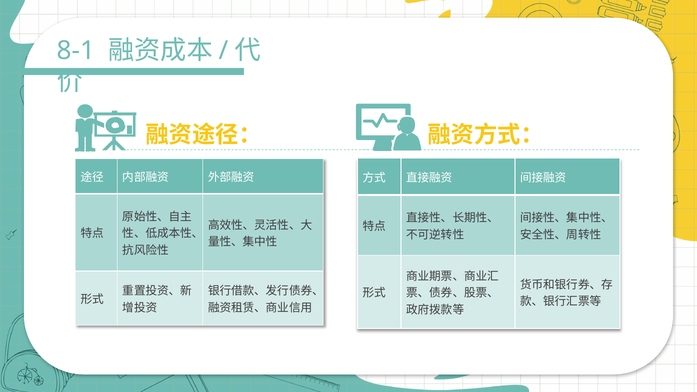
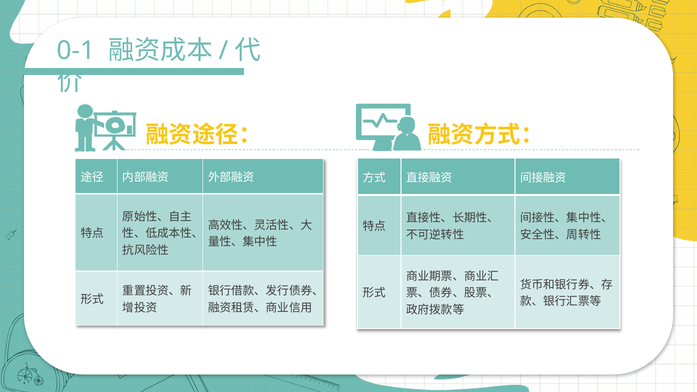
8-1: 8-1 -> 0-1
